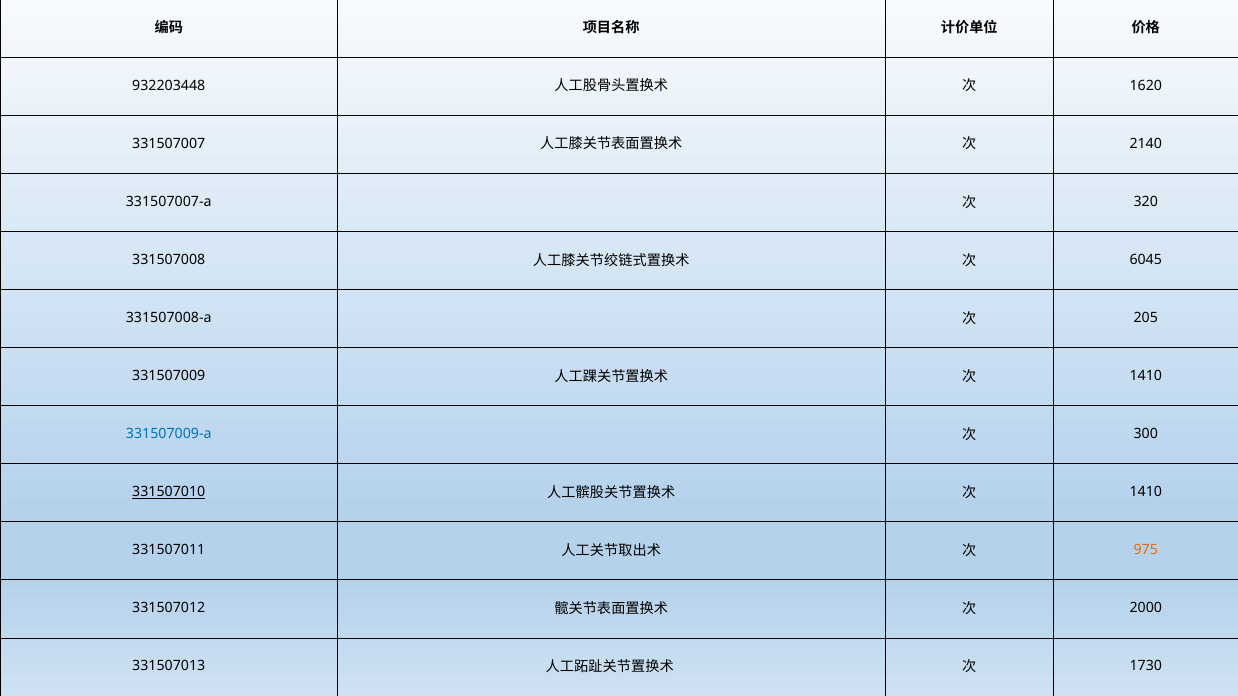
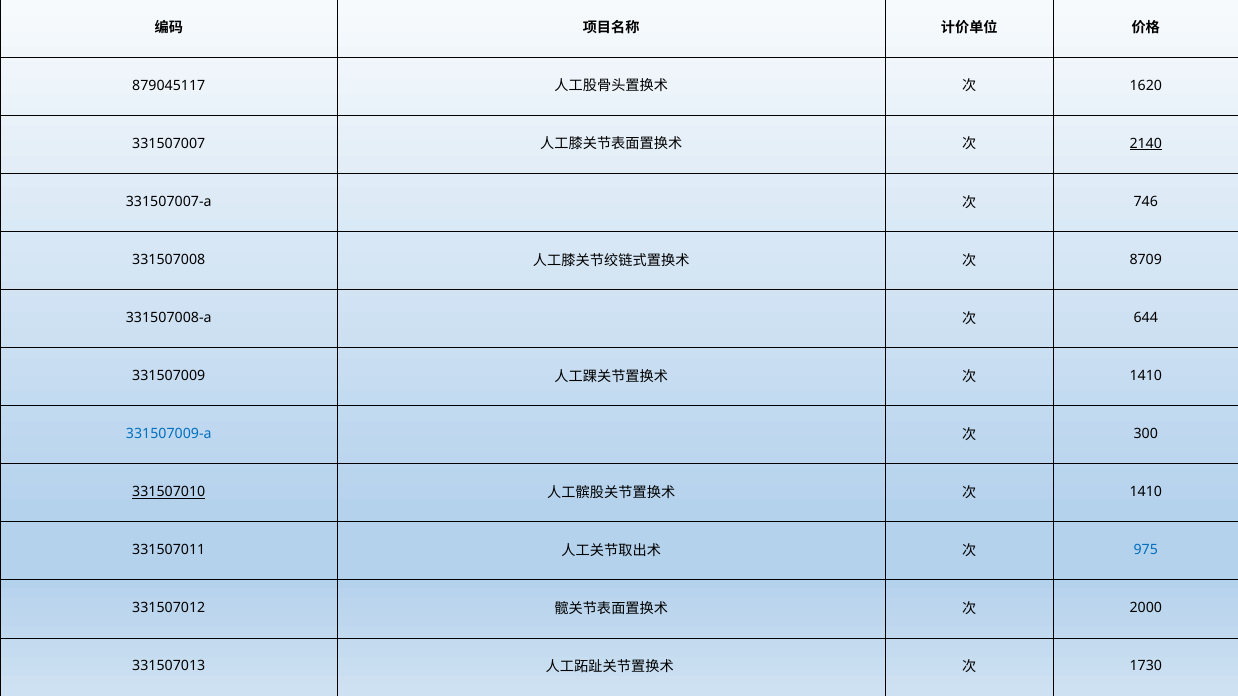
932203448: 932203448 -> 879045117
2140 underline: none -> present
320: 320 -> 746
6045: 6045 -> 8709
205: 205 -> 644
975 colour: orange -> blue
